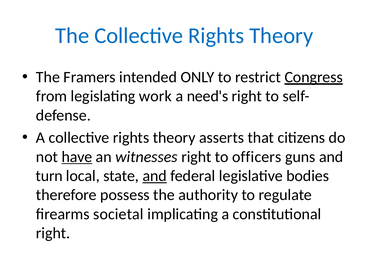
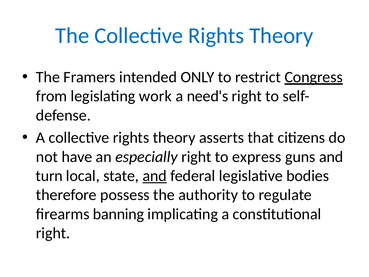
have underline: present -> none
witnesses: witnesses -> especially
officers: officers -> express
societal: societal -> banning
